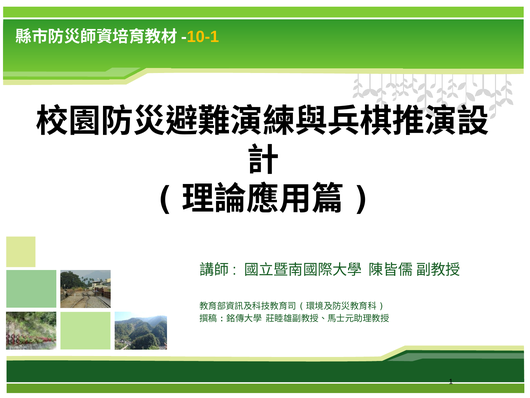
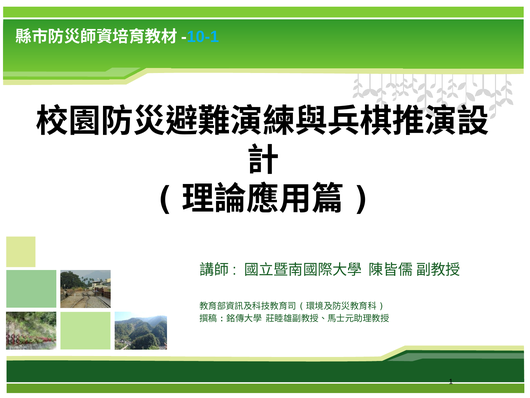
10-1 colour: yellow -> light blue
